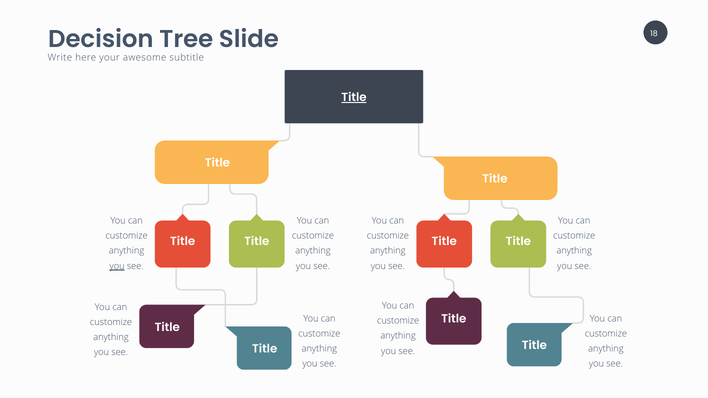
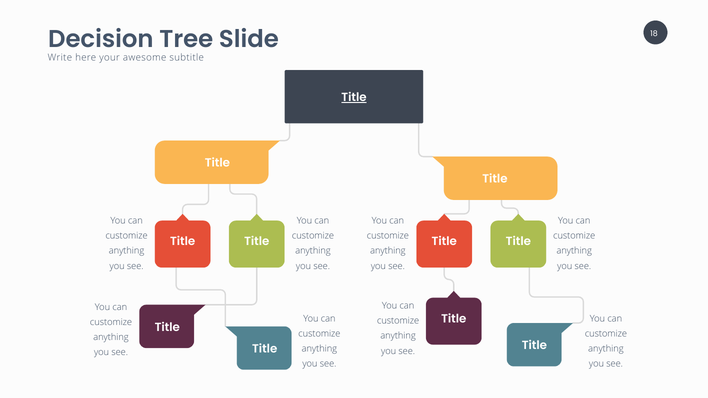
you at (117, 266) underline: present -> none
